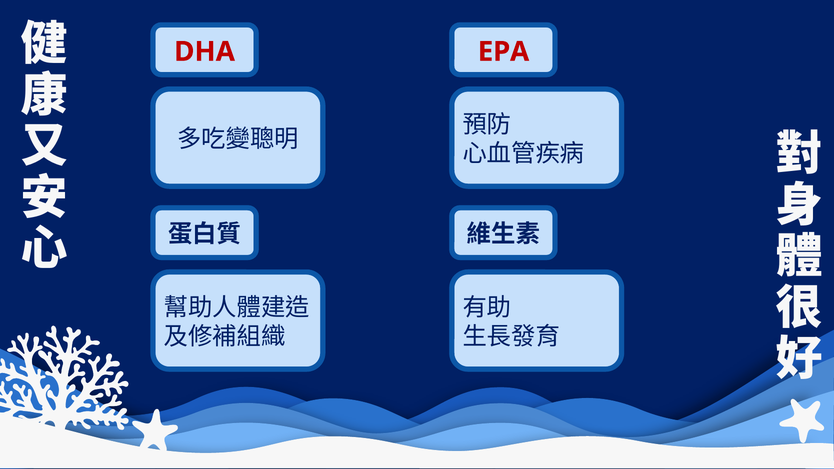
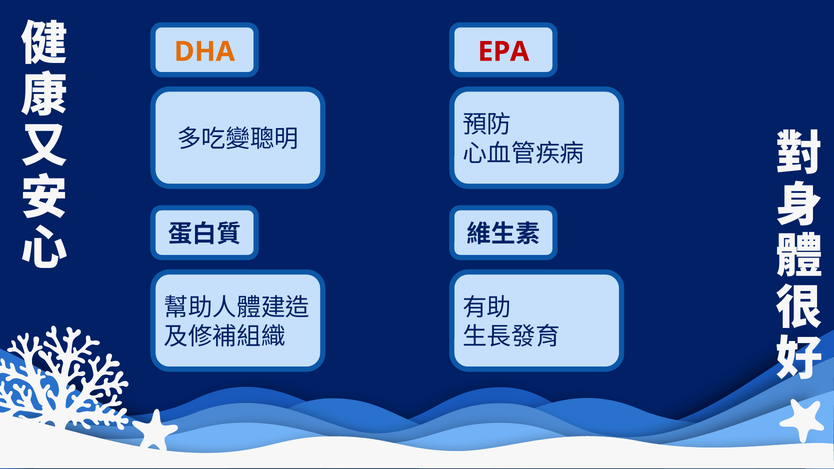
DHA colour: red -> orange
